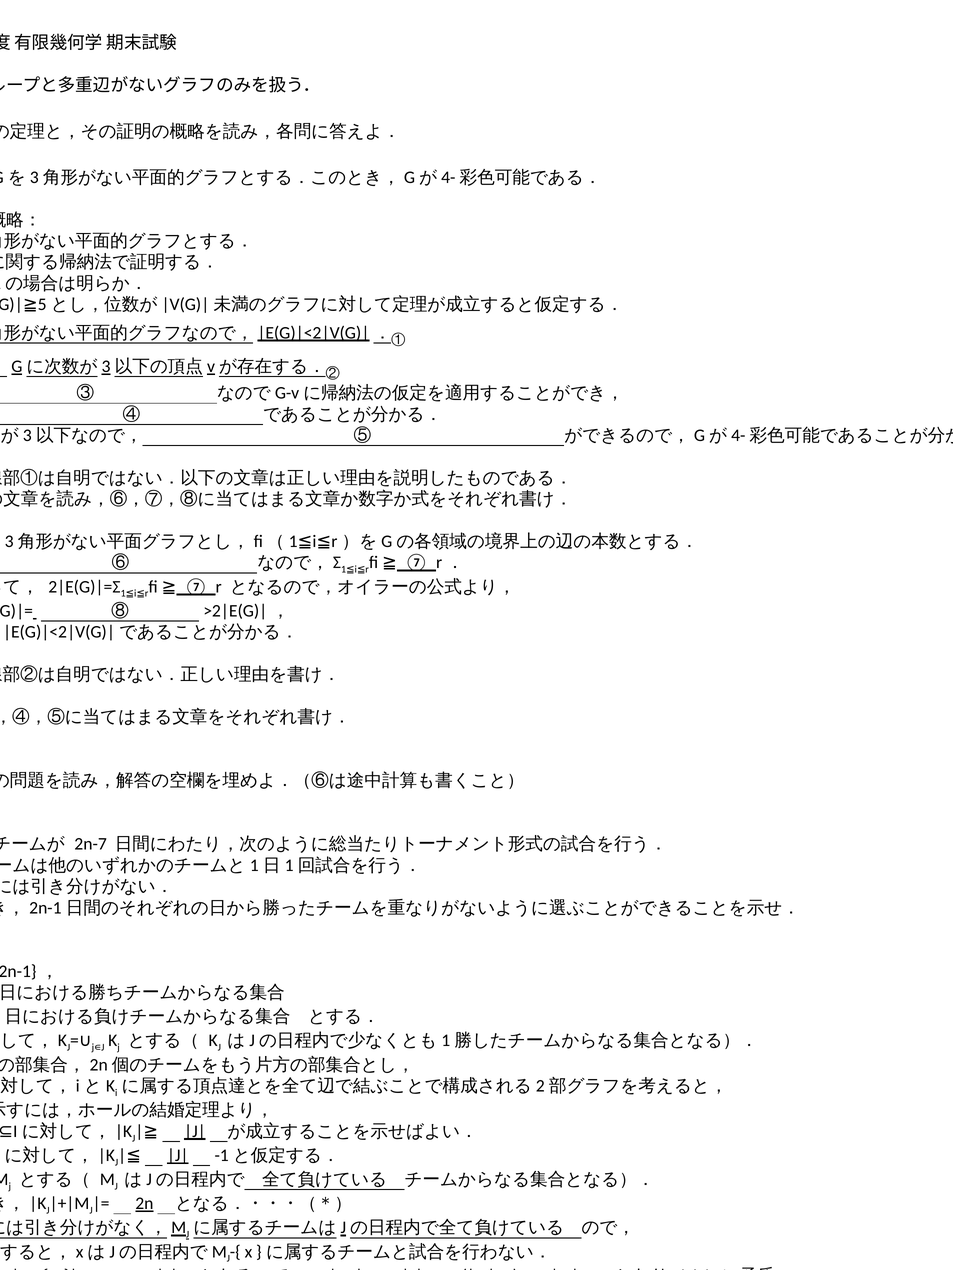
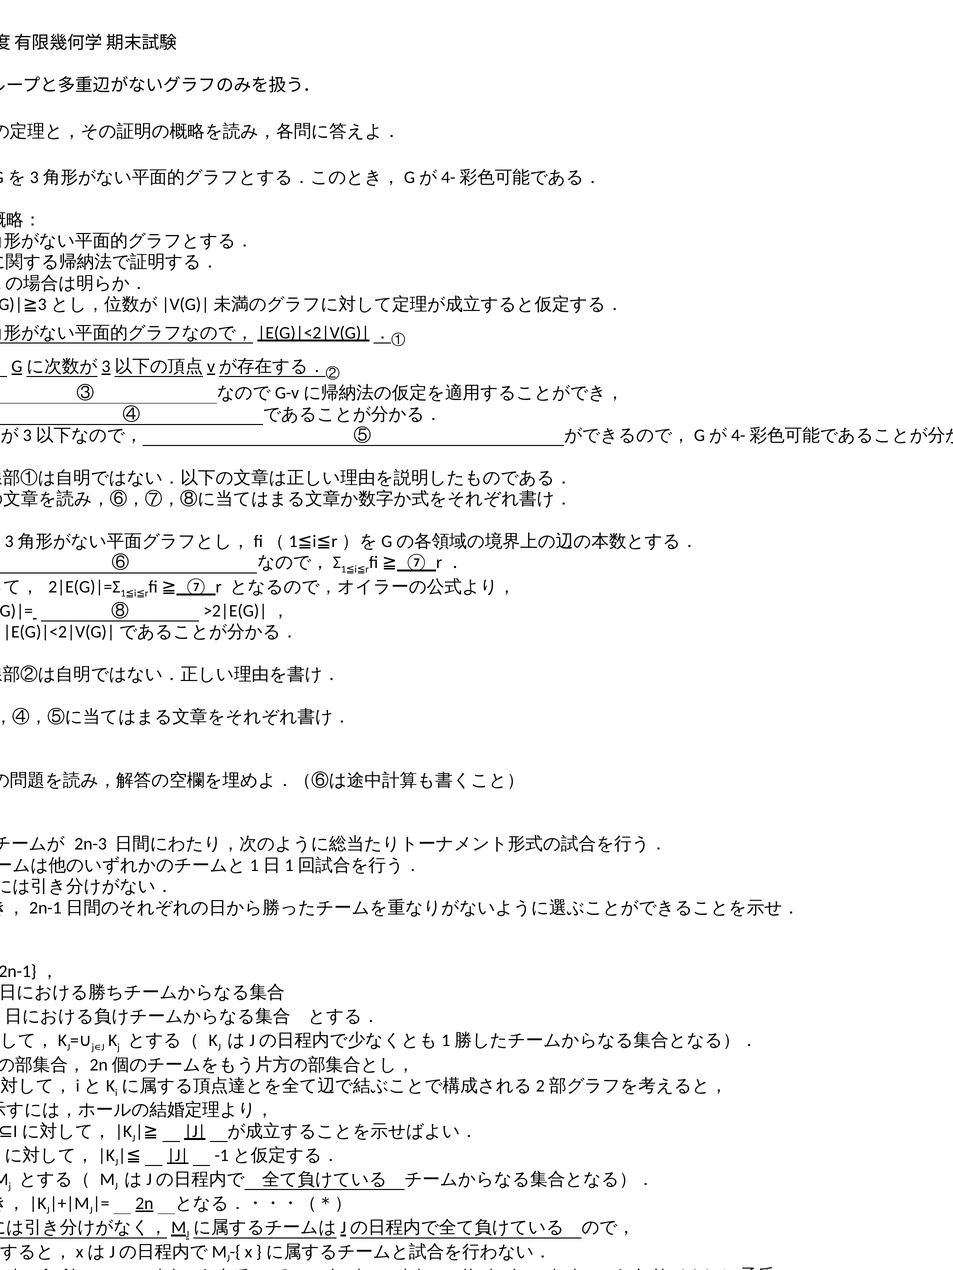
5 at (42, 305): 5 -> 3
2n-7: 2n-7 -> 2n-3
